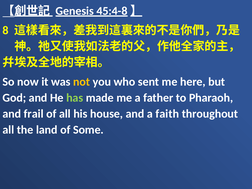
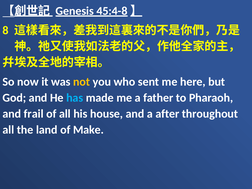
has colour: light green -> light blue
faith: faith -> after
Some: Some -> Make
